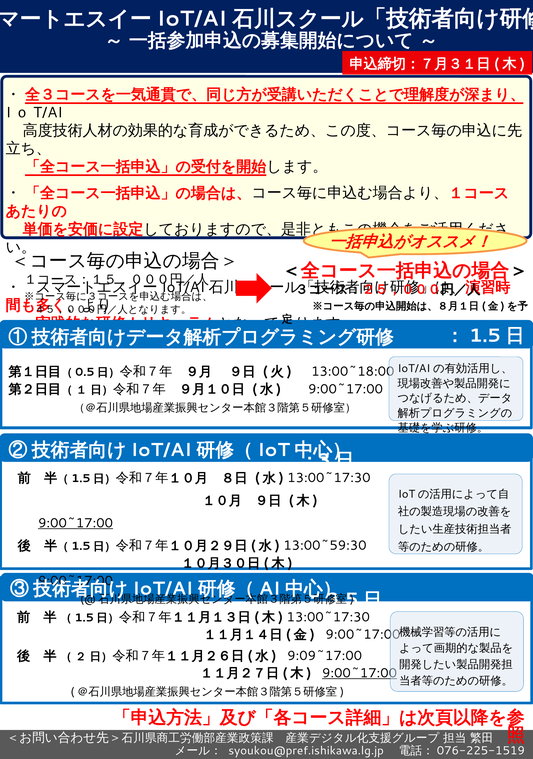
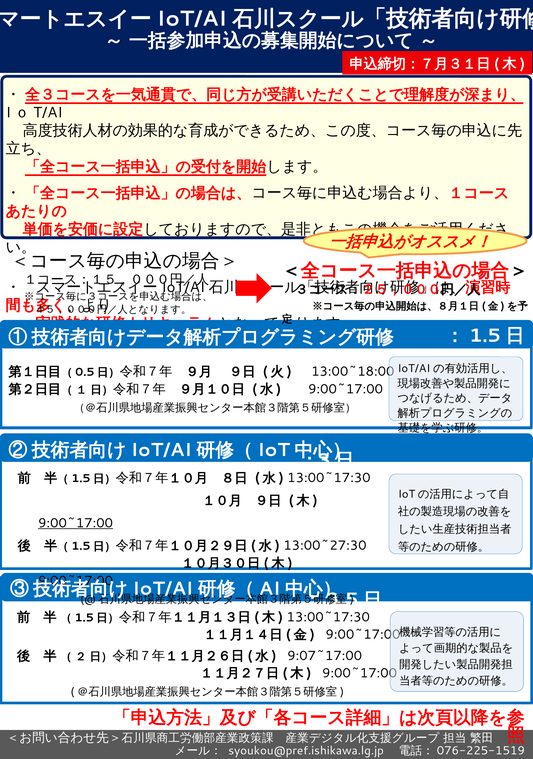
13:00~59:30: 13:00~59:30 -> 13:00~27:30
9:09~17:00: 9:09~17:00 -> 9:07~17:00
9:00~17:00 at (360, 673) underline: present -> none
